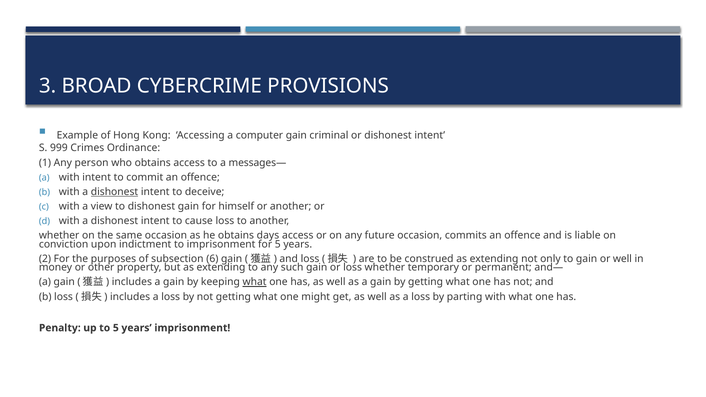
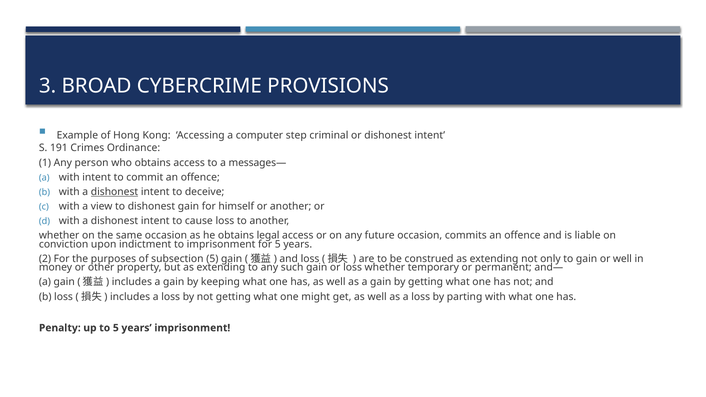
computer gain: gain -> step
999: 999 -> 191
days: days -> legal
subsection 6: 6 -> 5
what at (255, 282) underline: present -> none
